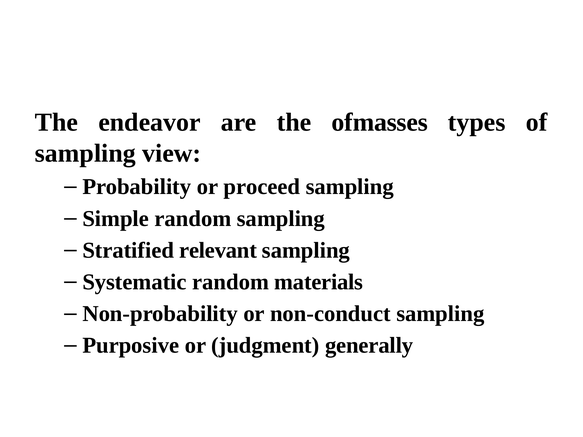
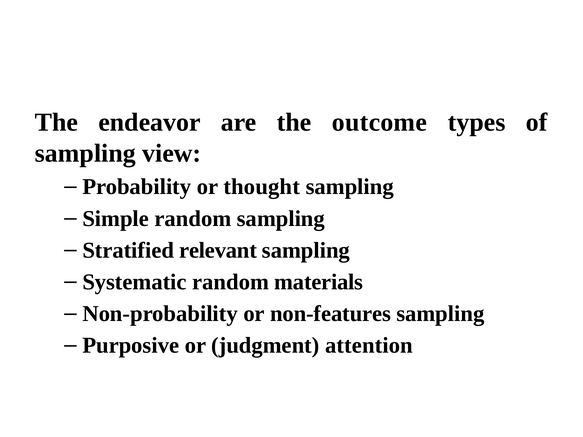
ofmasses: ofmasses -> outcome
proceed: proceed -> thought
non-conduct: non-conduct -> non-features
generally: generally -> attention
